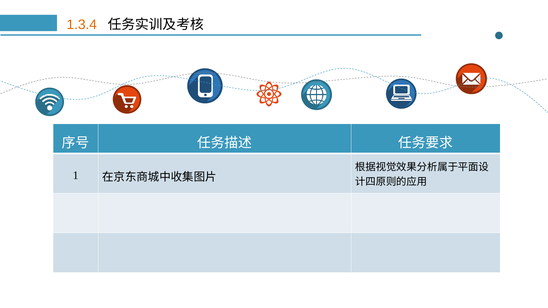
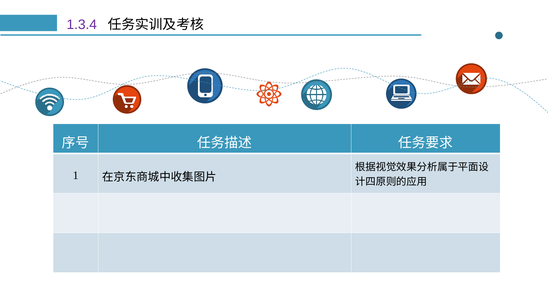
1.3.4 colour: orange -> purple
